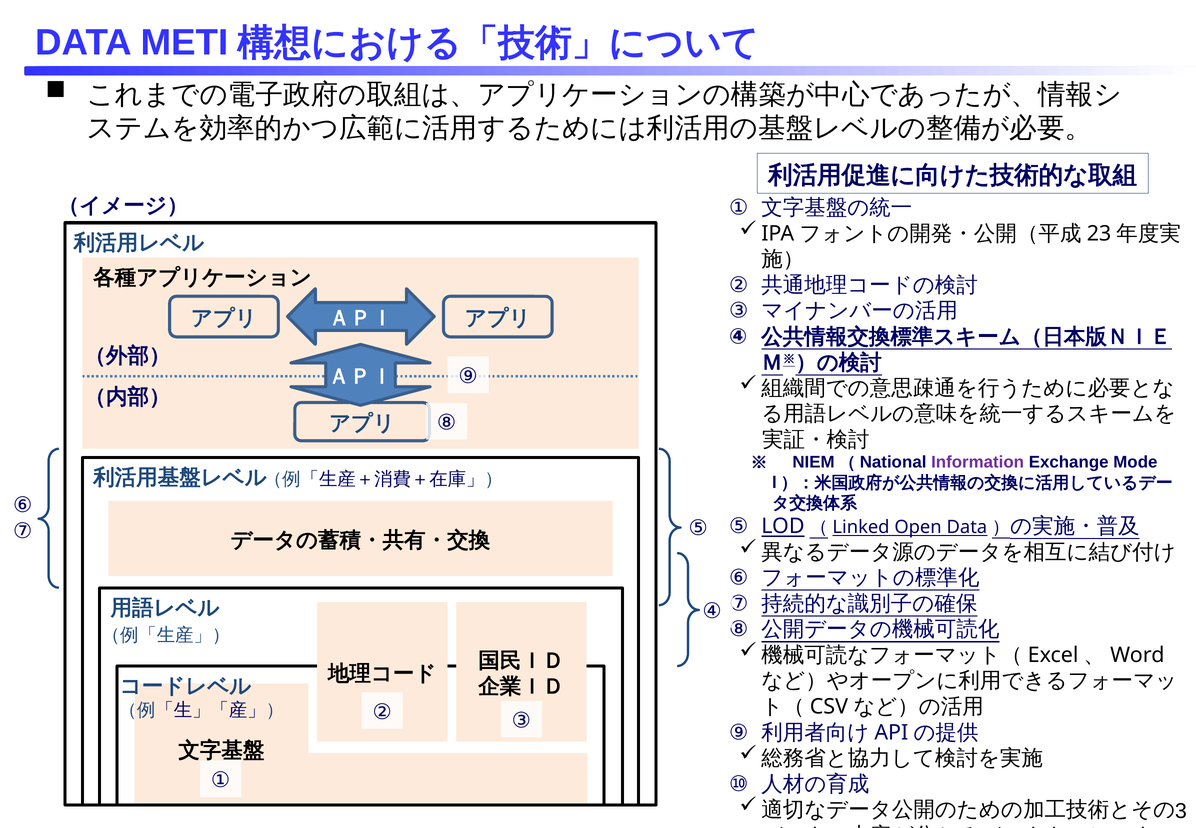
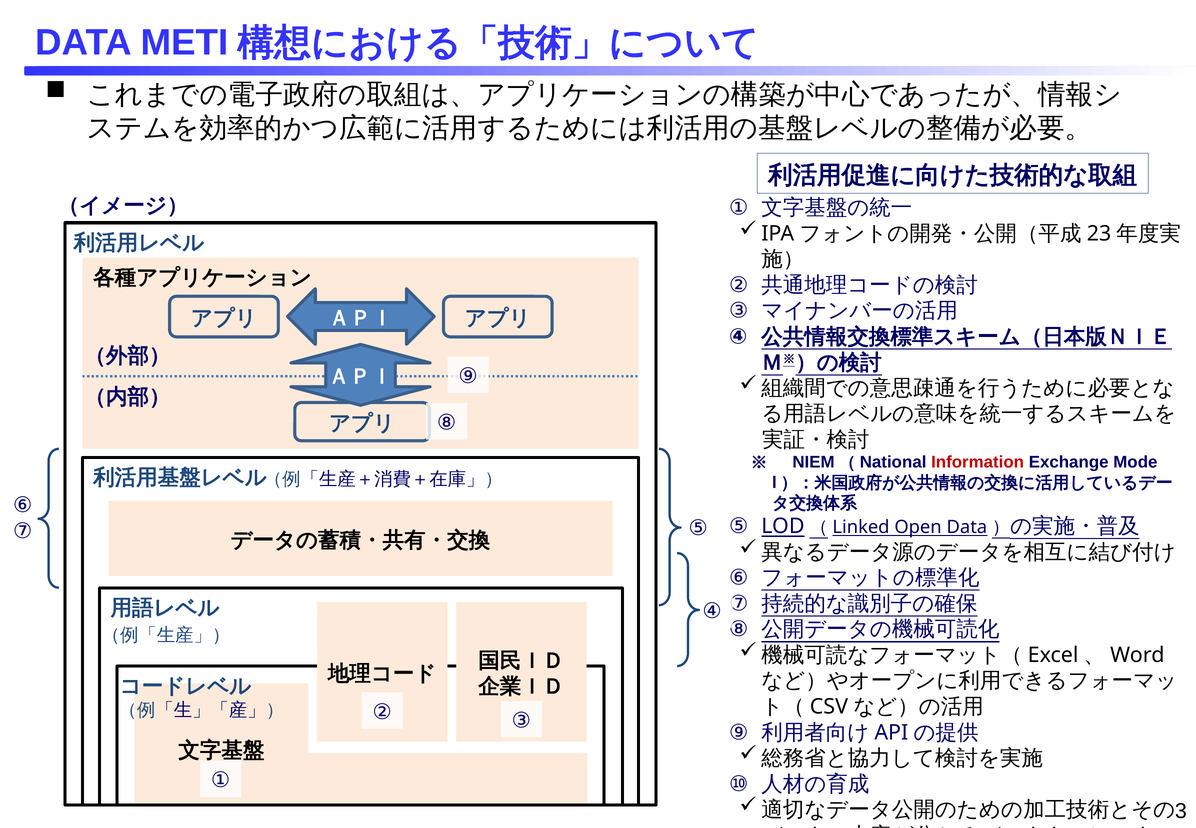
Information colour: purple -> red
